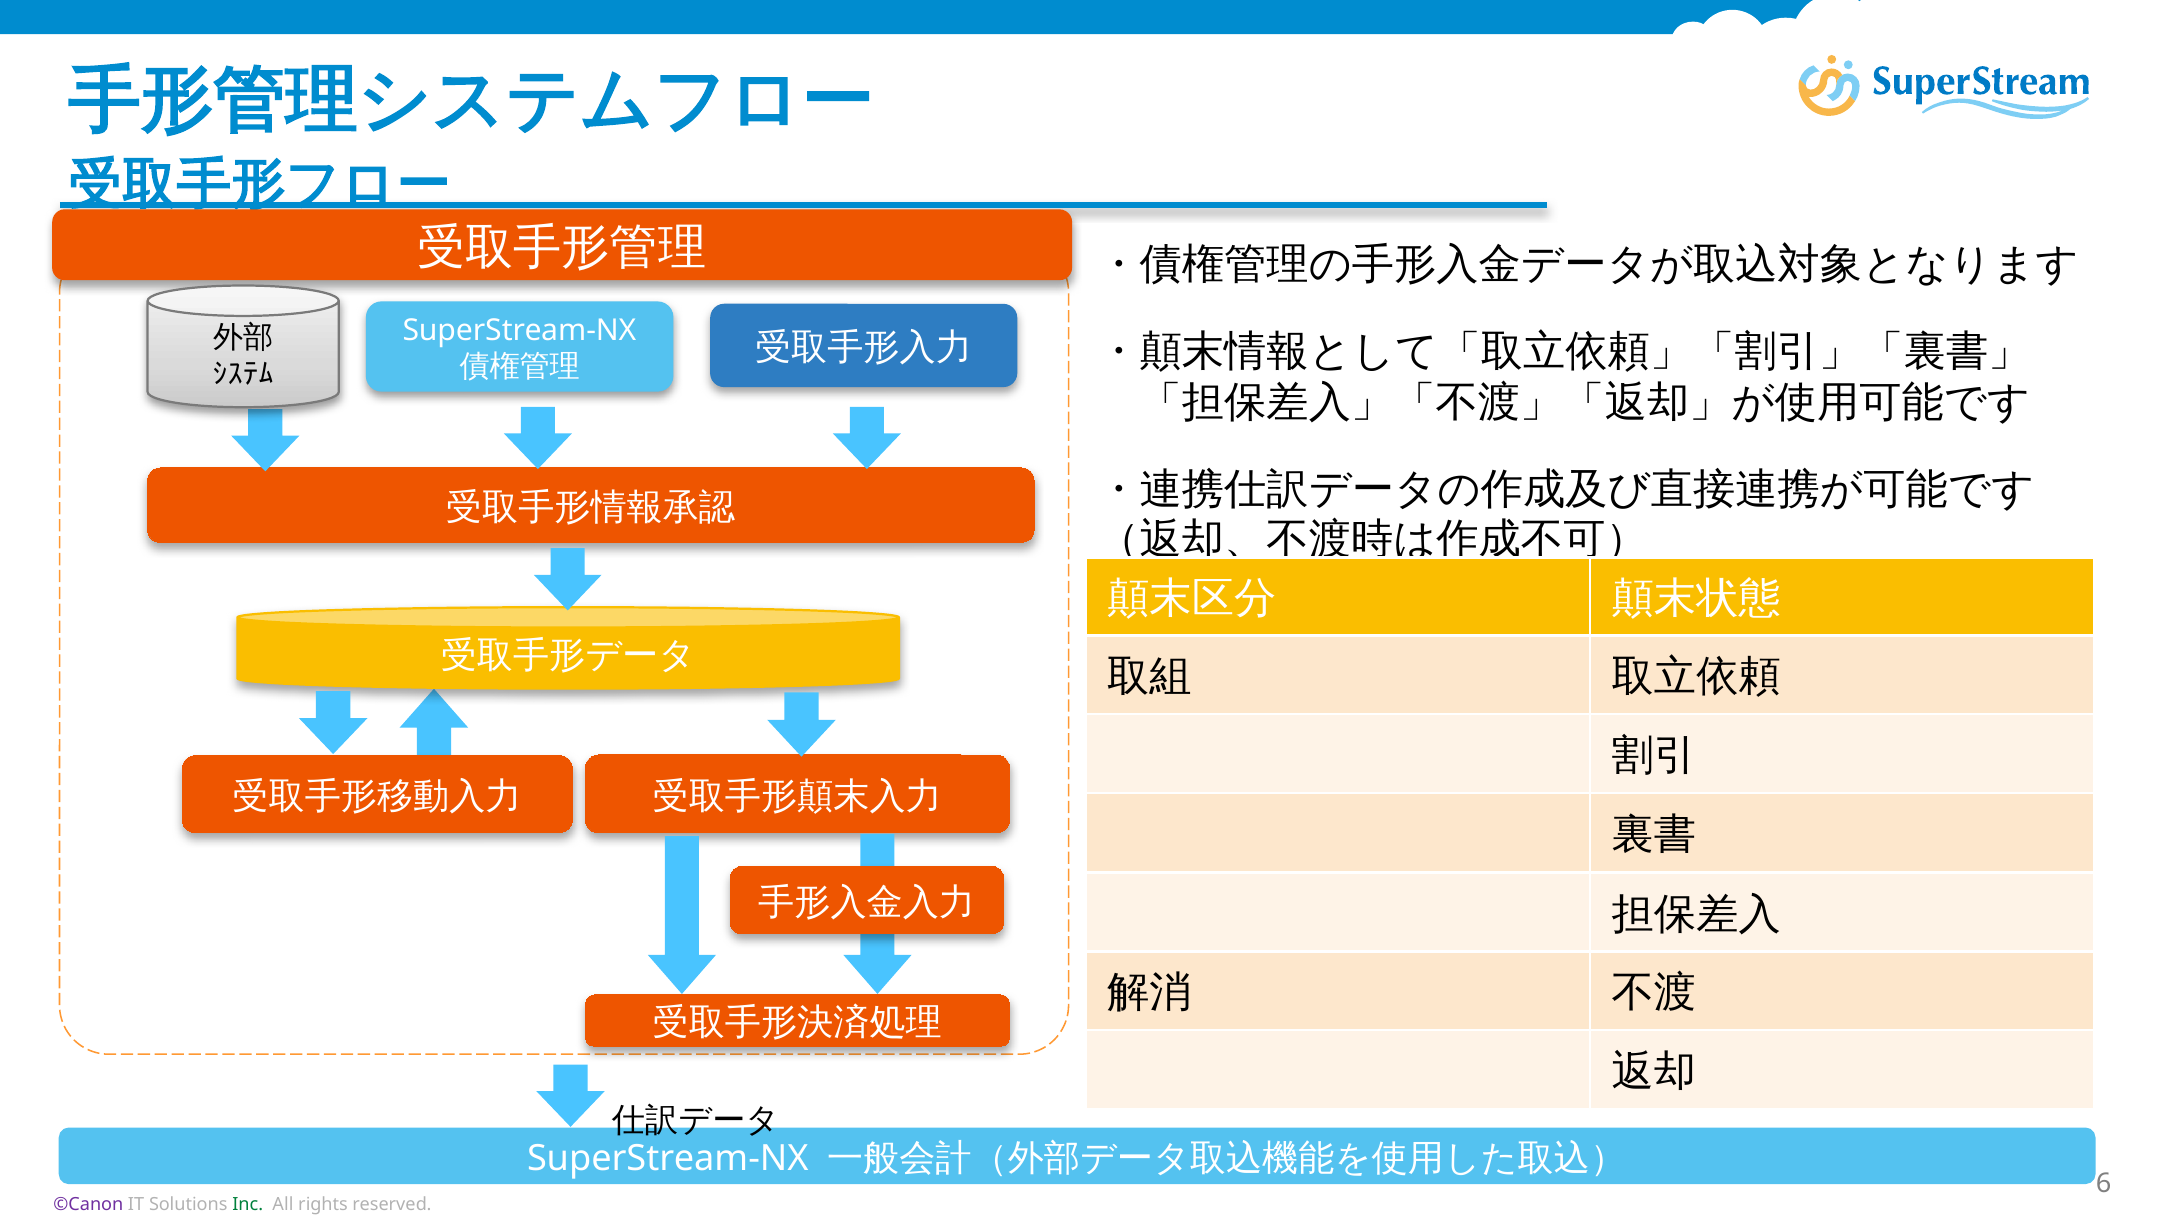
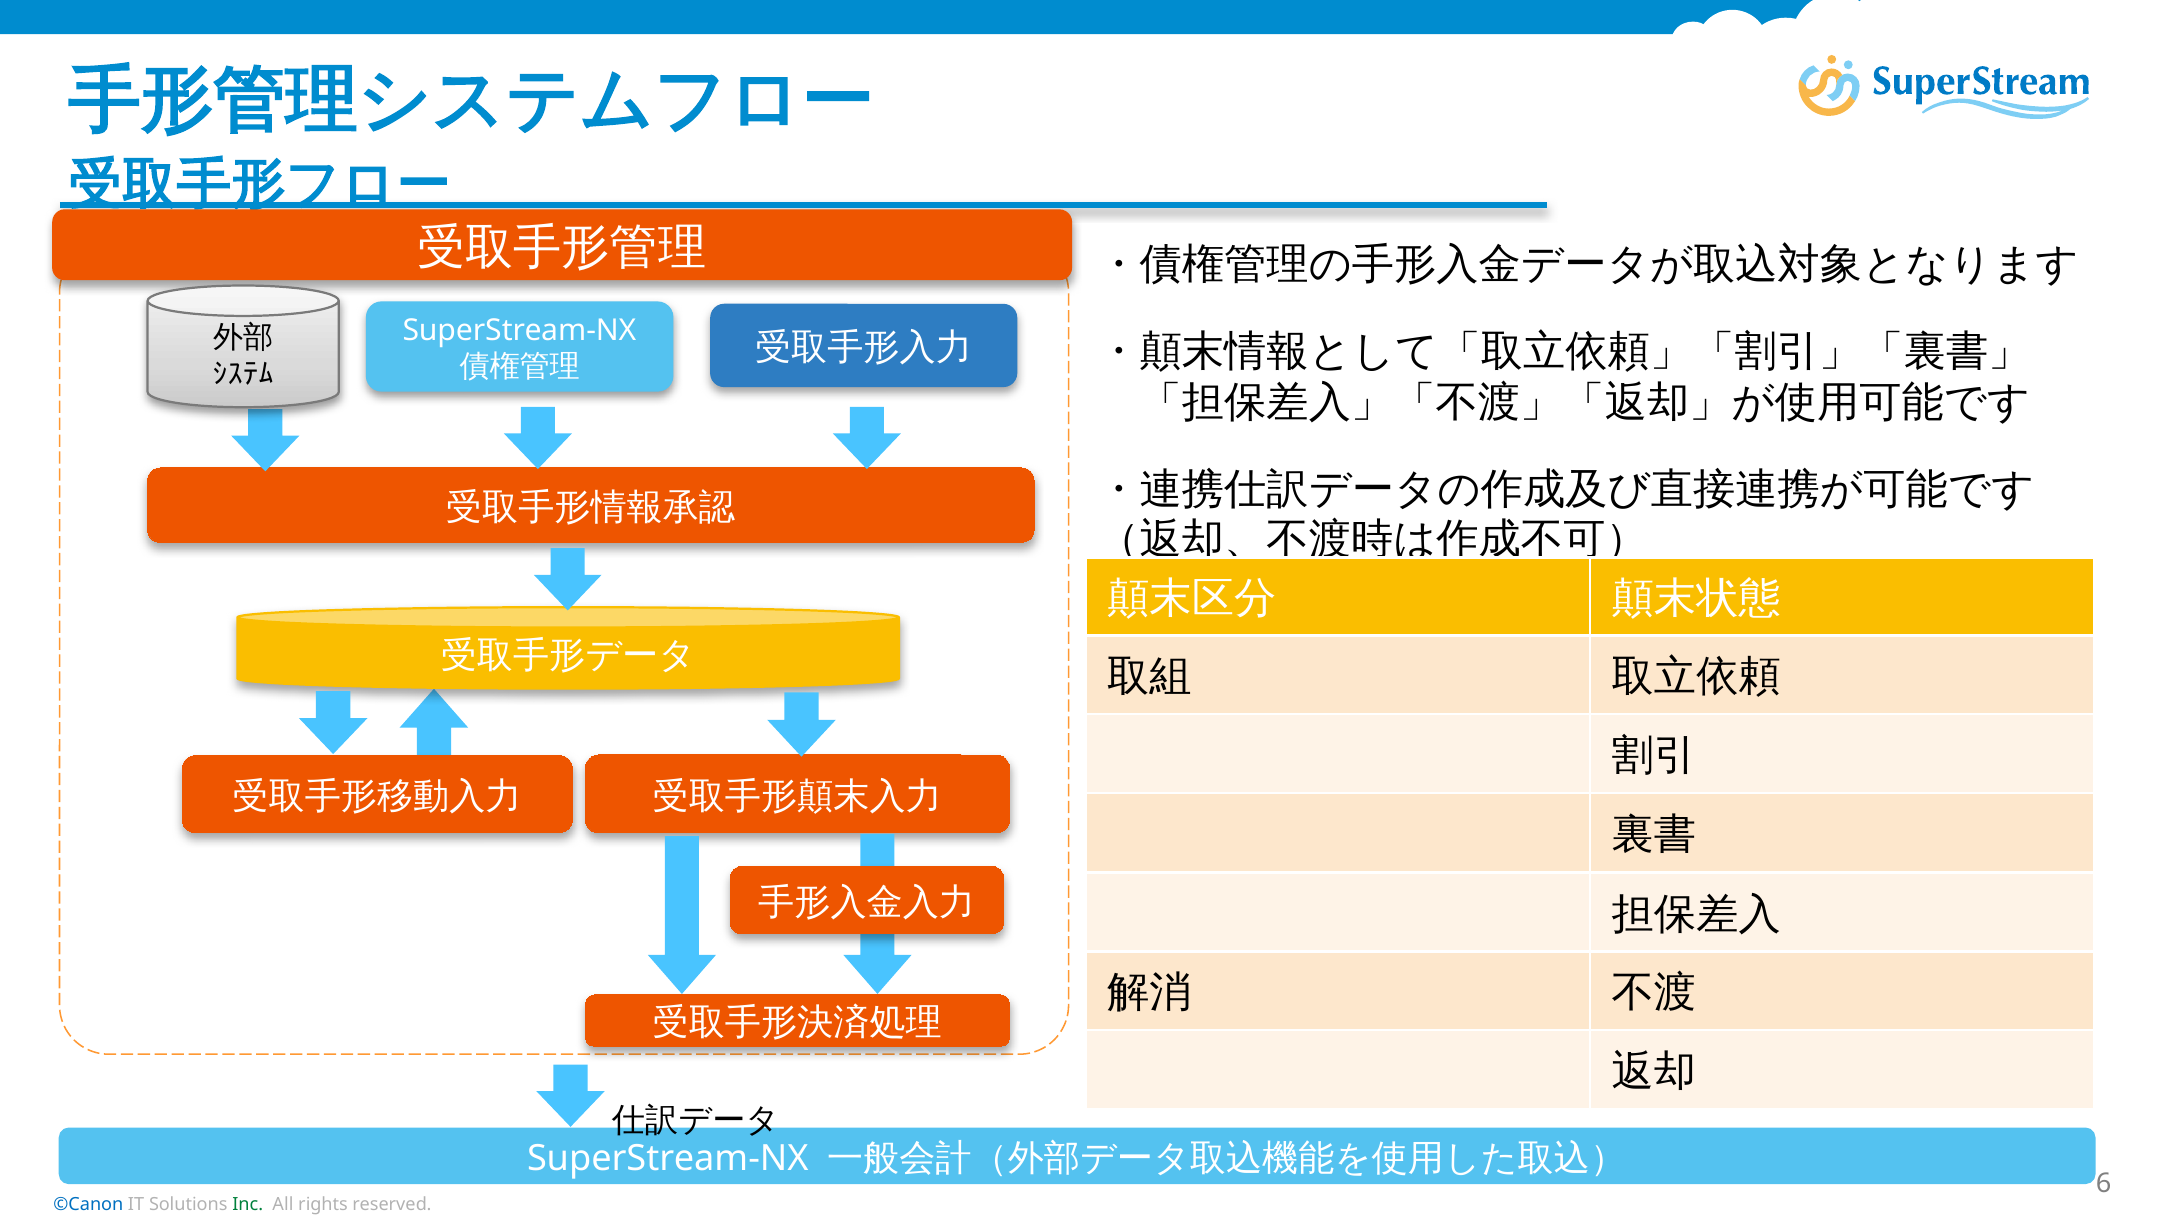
©Canon colour: purple -> blue
